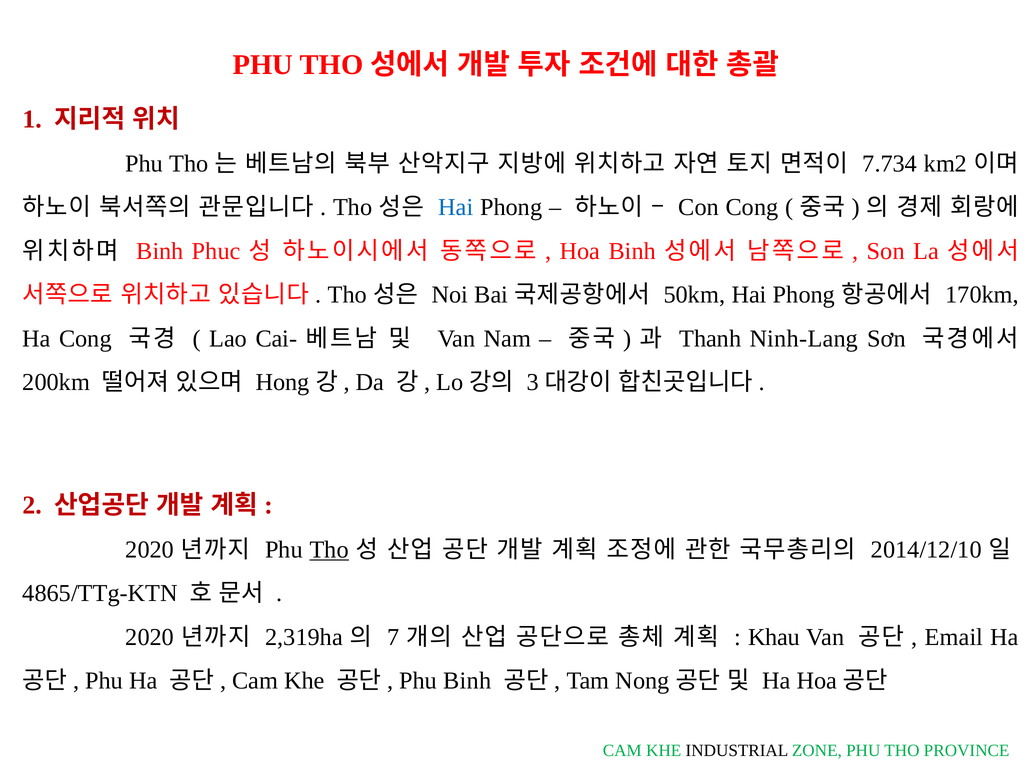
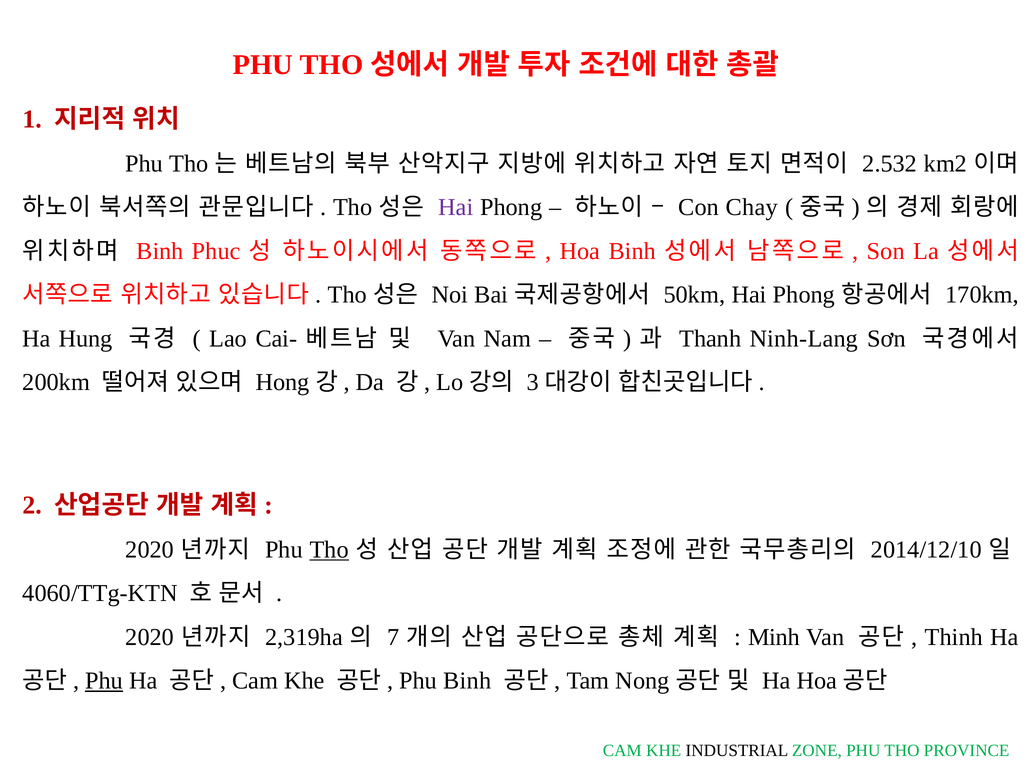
7.734: 7.734 -> 2.532
Hai at (456, 207) colour: blue -> purple
Con Cong: Cong -> Chay
Ha Cong: Cong -> Hung
4865/TTg-KTN: 4865/TTg-KTN -> 4060/TTg-KTN
Khau: Khau -> Minh
Email: Email -> Thinh
Phu at (104, 681) underline: none -> present
